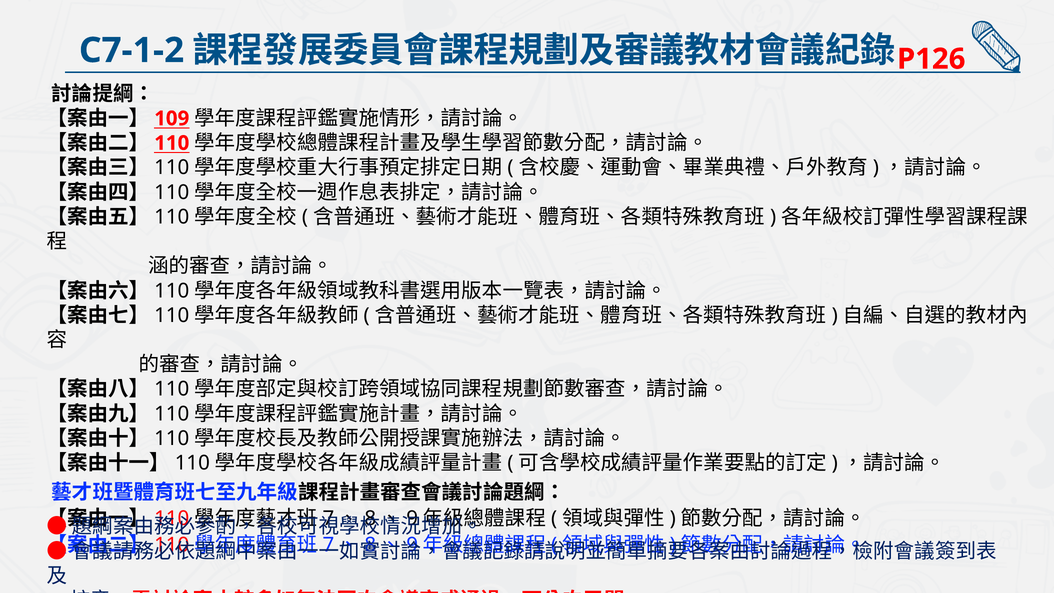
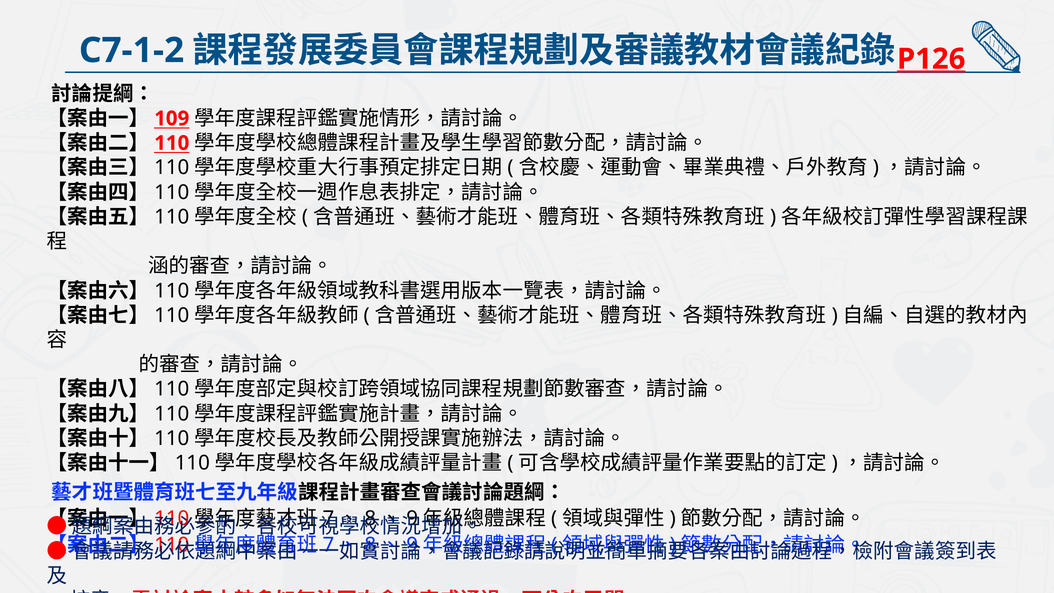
P126 underline: none -> present
